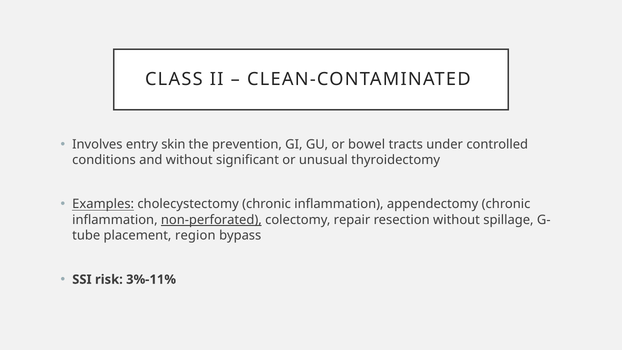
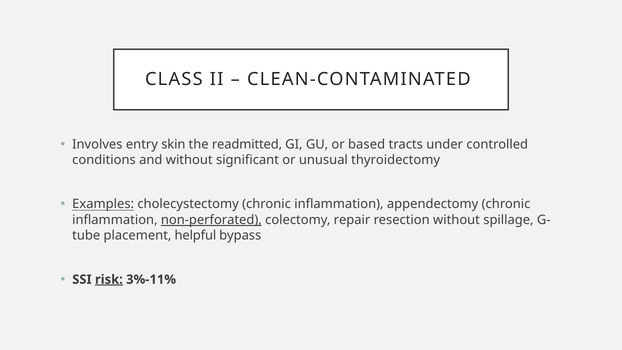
prevention: prevention -> readmitted
bowel: bowel -> based
region: region -> helpful
risk underline: none -> present
